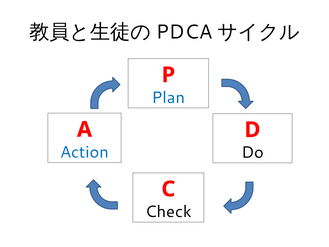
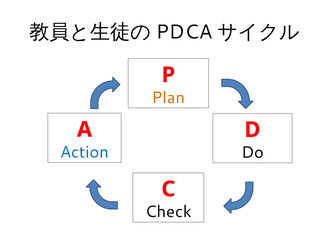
Plan colour: blue -> orange
